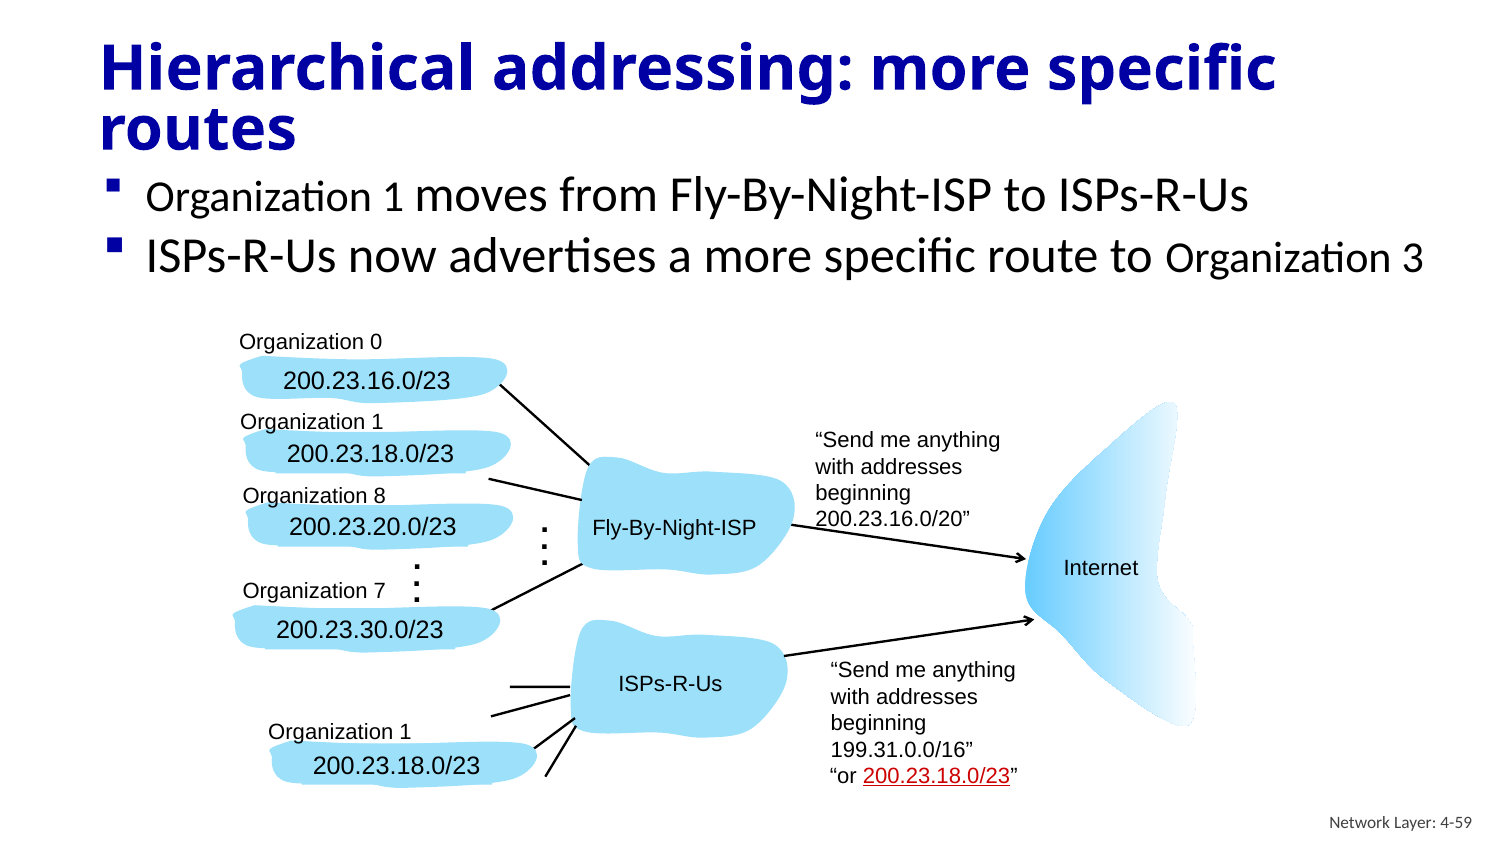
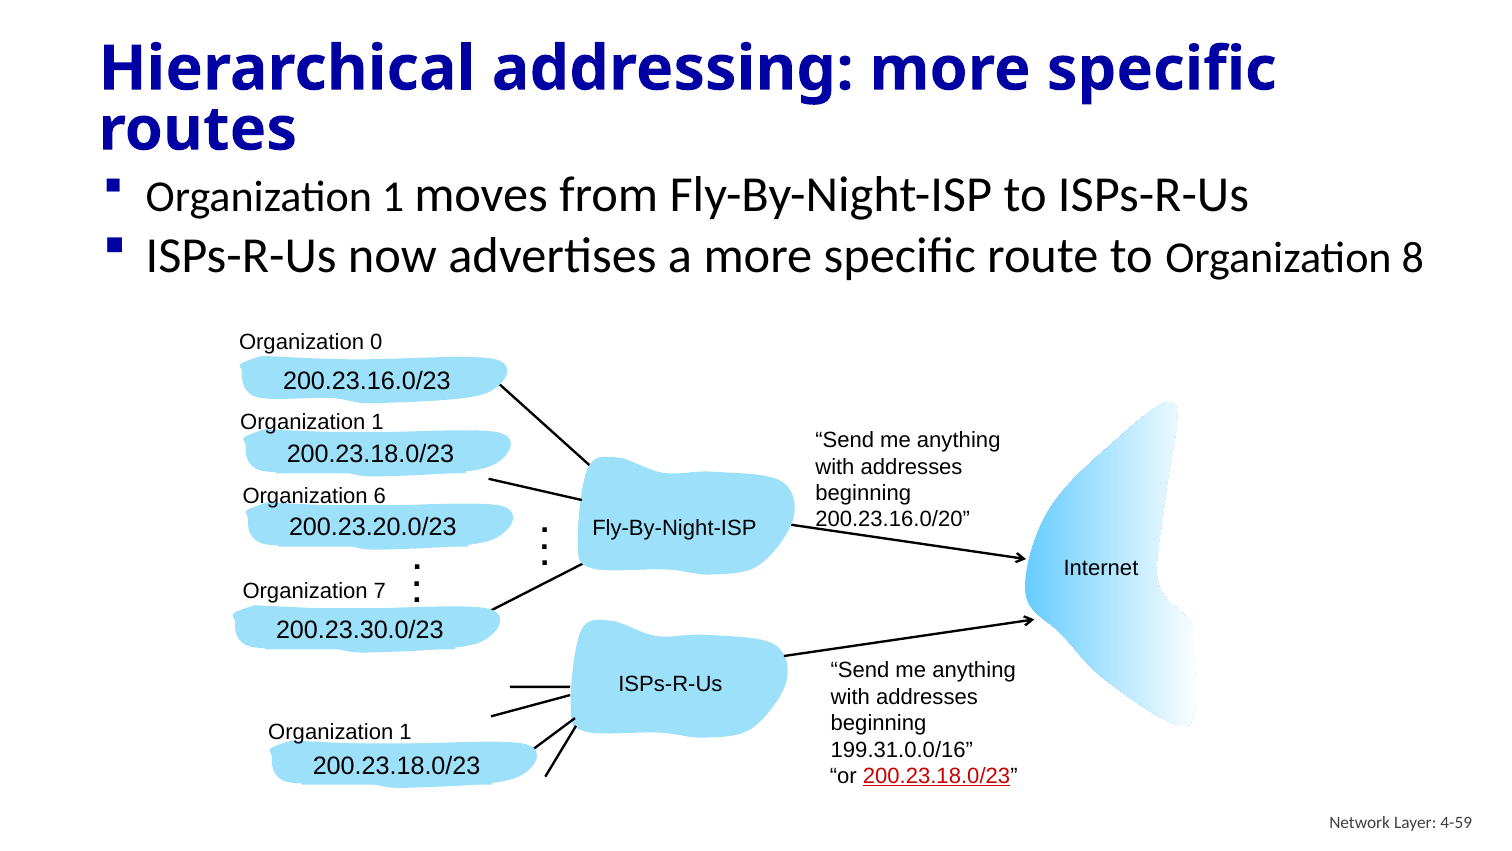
3: 3 -> 8
8: 8 -> 6
